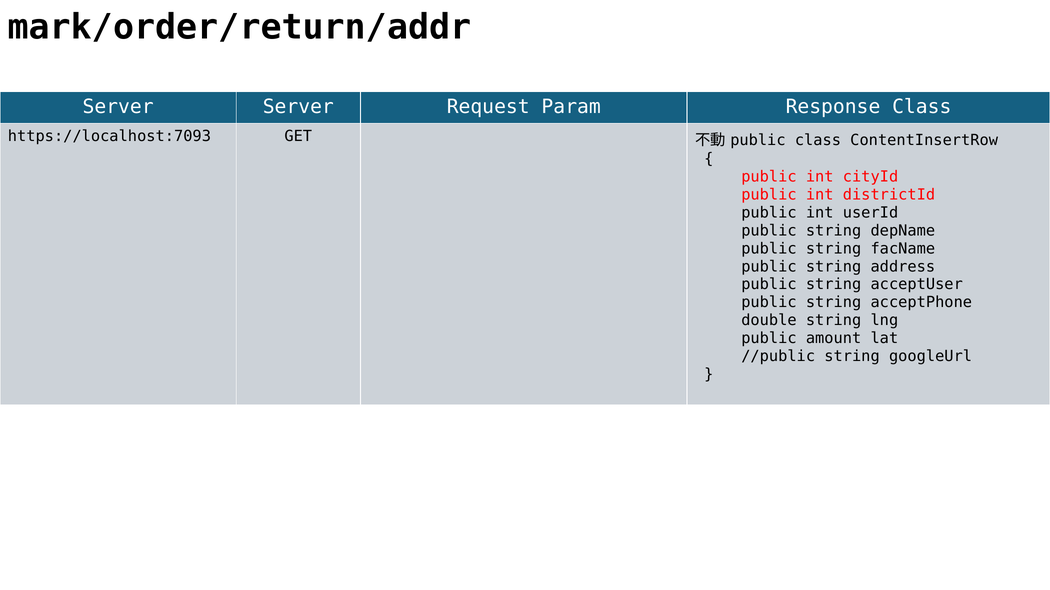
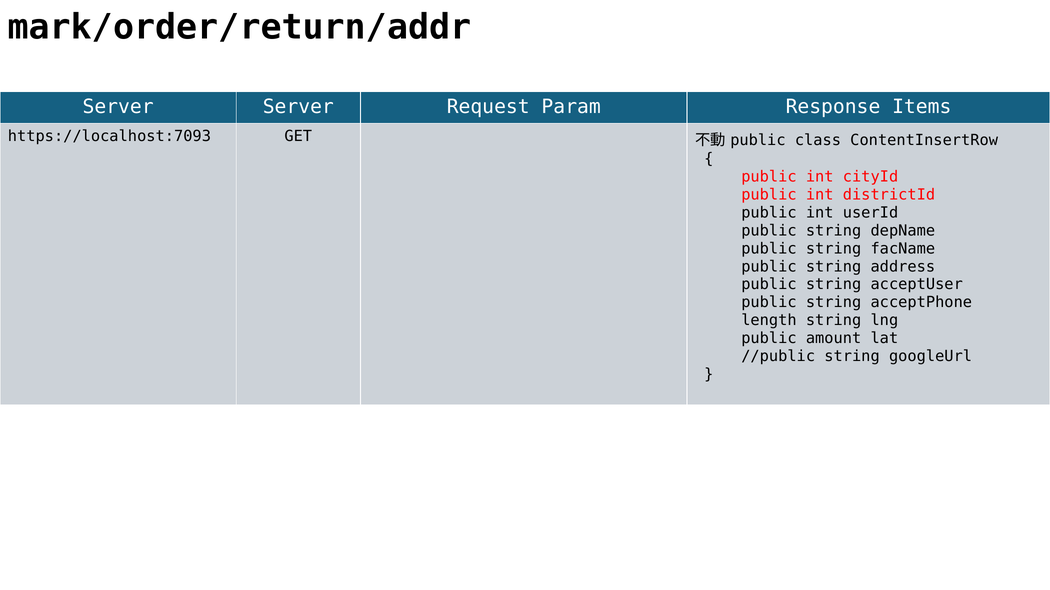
Response Class: Class -> Items
double: double -> length
